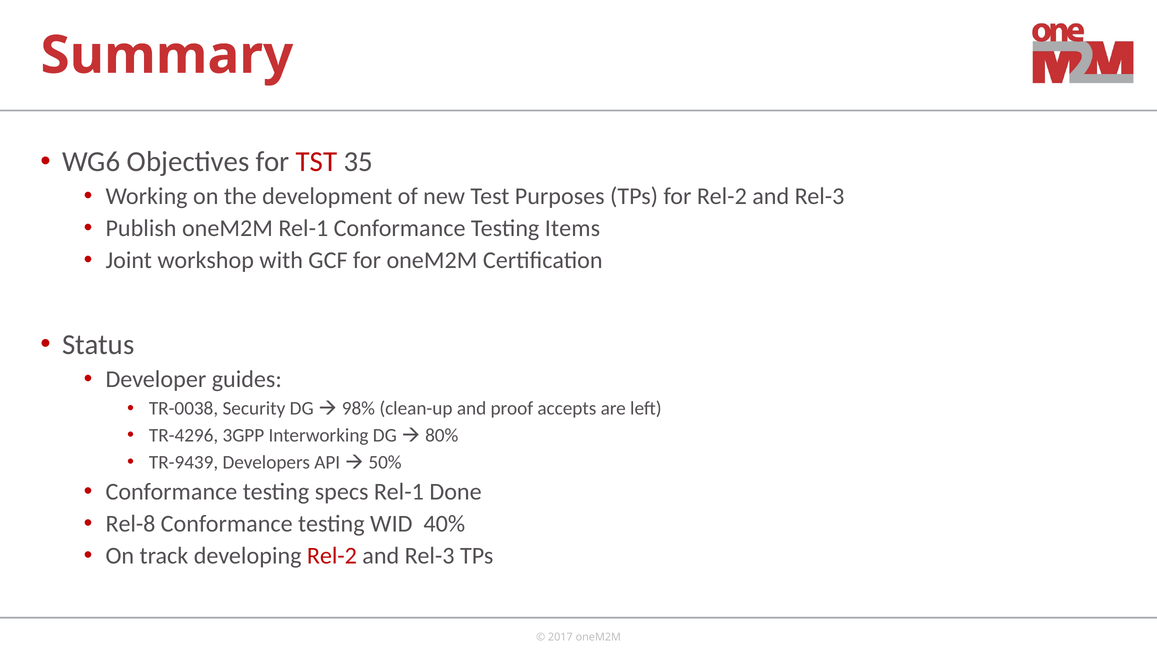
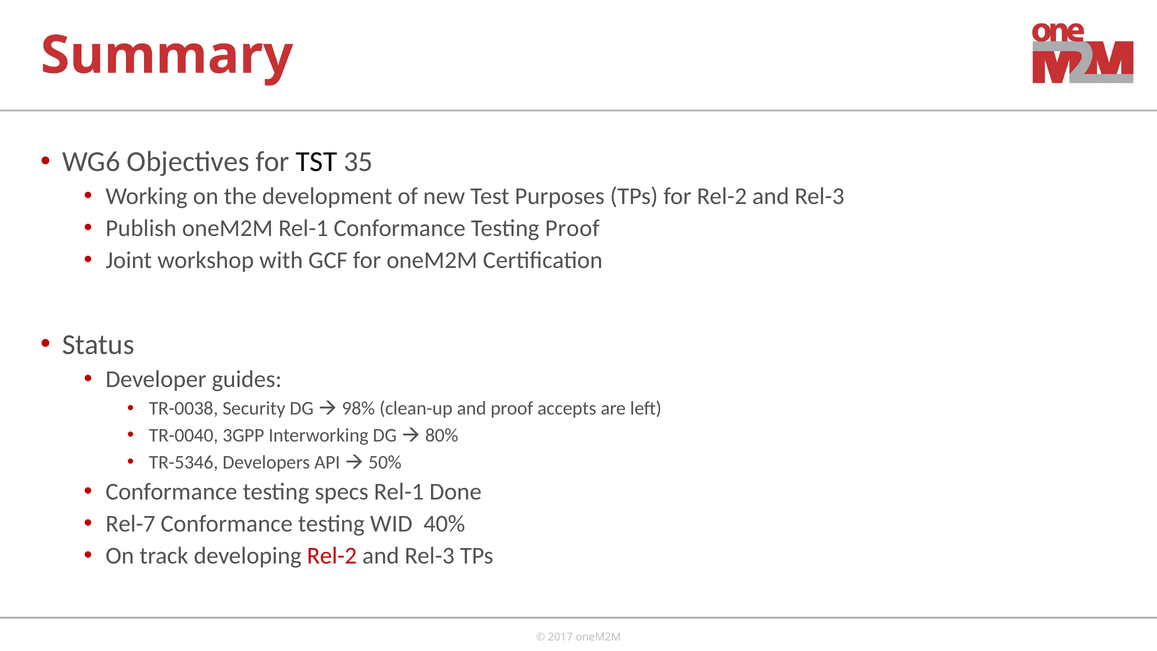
TST colour: red -> black
Testing Items: Items -> Proof
TR-4296: TR-4296 -> TR-0040
TR-9439: TR-9439 -> TR-5346
Rel-8: Rel-8 -> Rel-7
